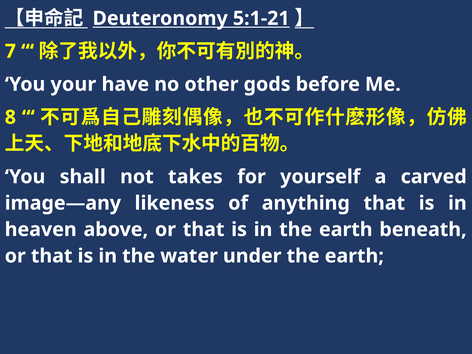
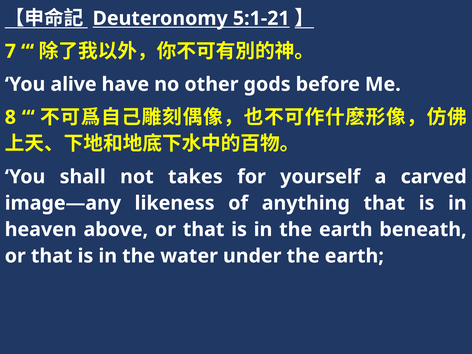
your: your -> alive
